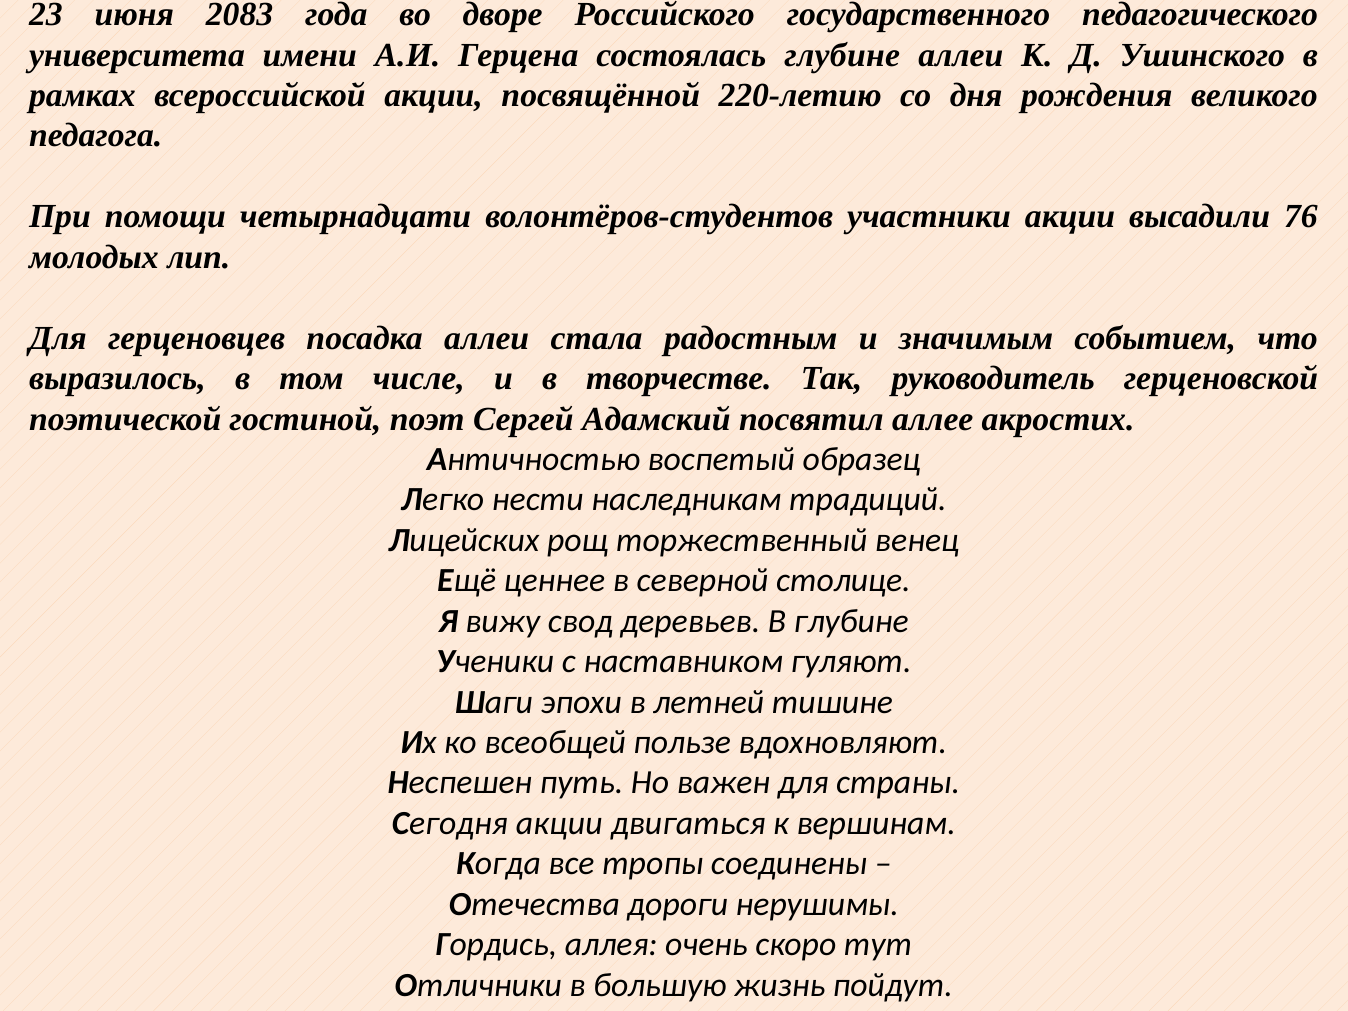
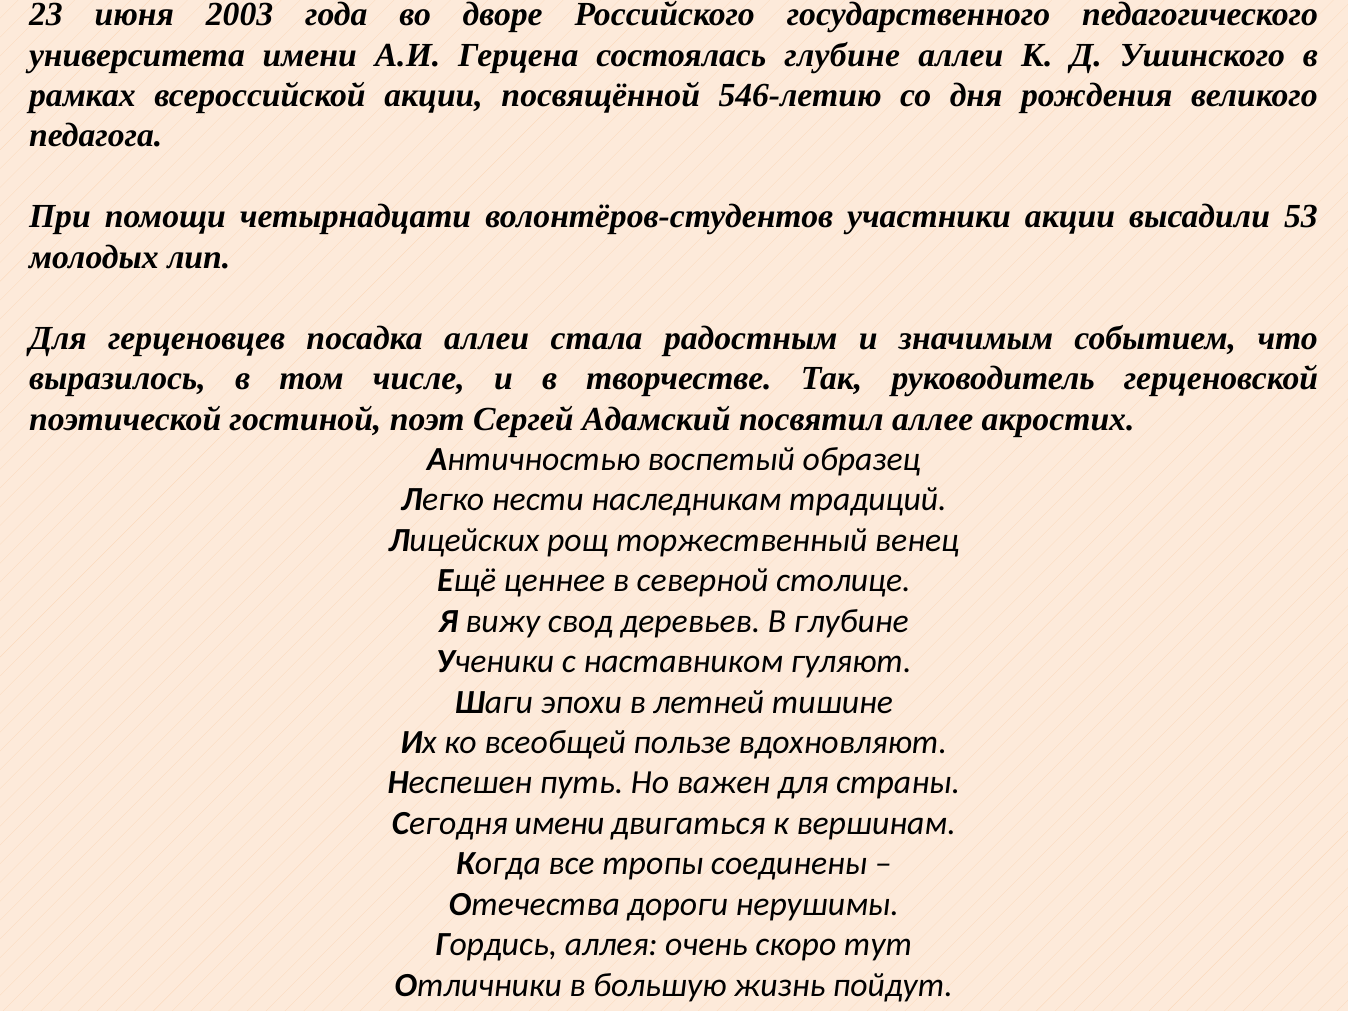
2083: 2083 -> 2003
220-летию: 220-летию -> 546-летию
76: 76 -> 53
Сегодня акции: акции -> имени
